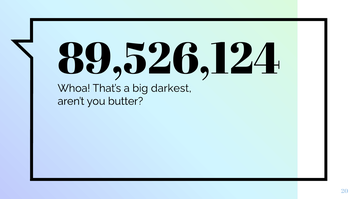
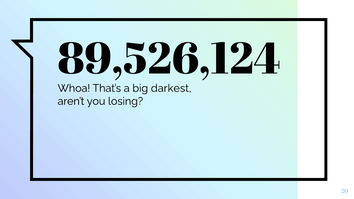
butter: butter -> losing
